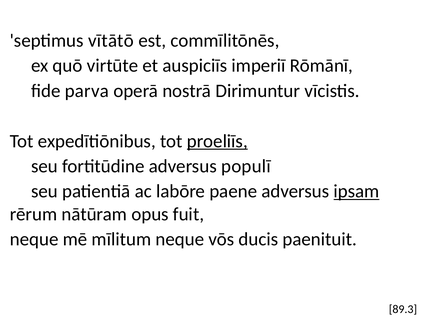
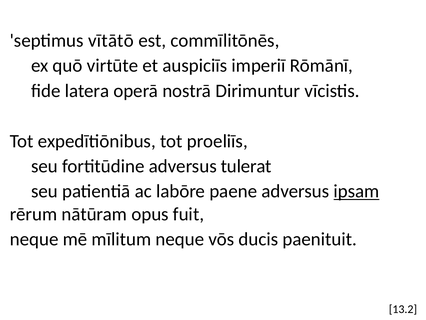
parva: parva -> latera
proeliīs underline: present -> none
populī: populī -> tulerat
89.3: 89.3 -> 13.2
